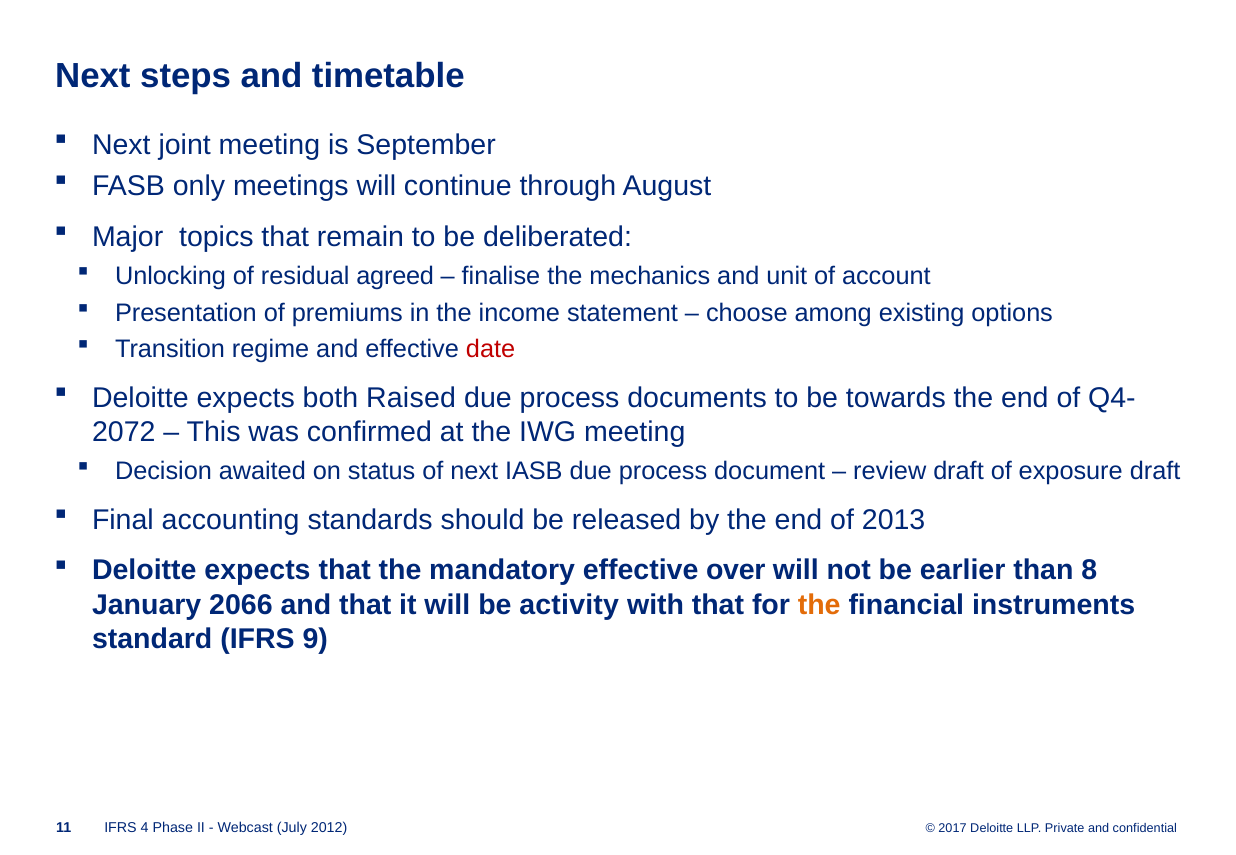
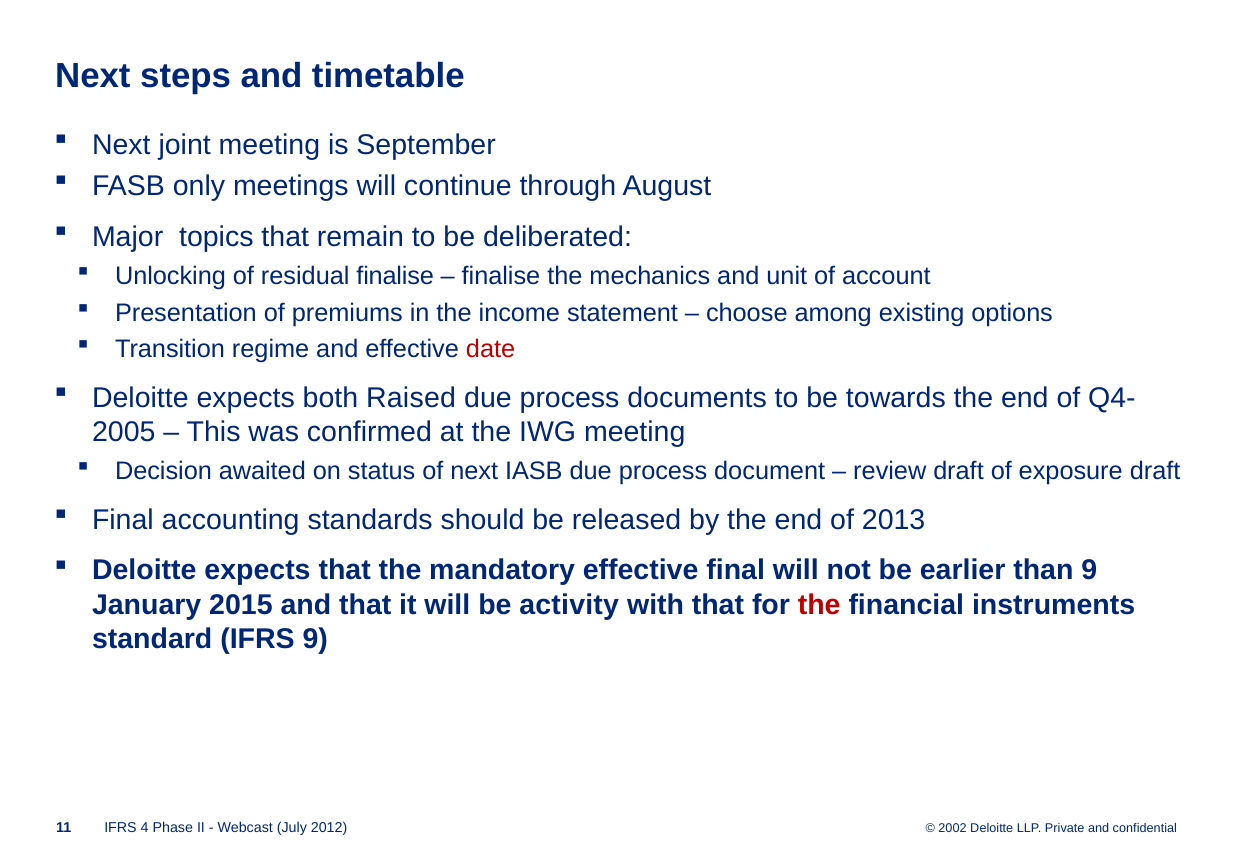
residual agreed: agreed -> finalise
2072: 2072 -> 2005
effective over: over -> final
than 8: 8 -> 9
2066: 2066 -> 2015
the at (819, 605) colour: orange -> red
2017: 2017 -> 2002
